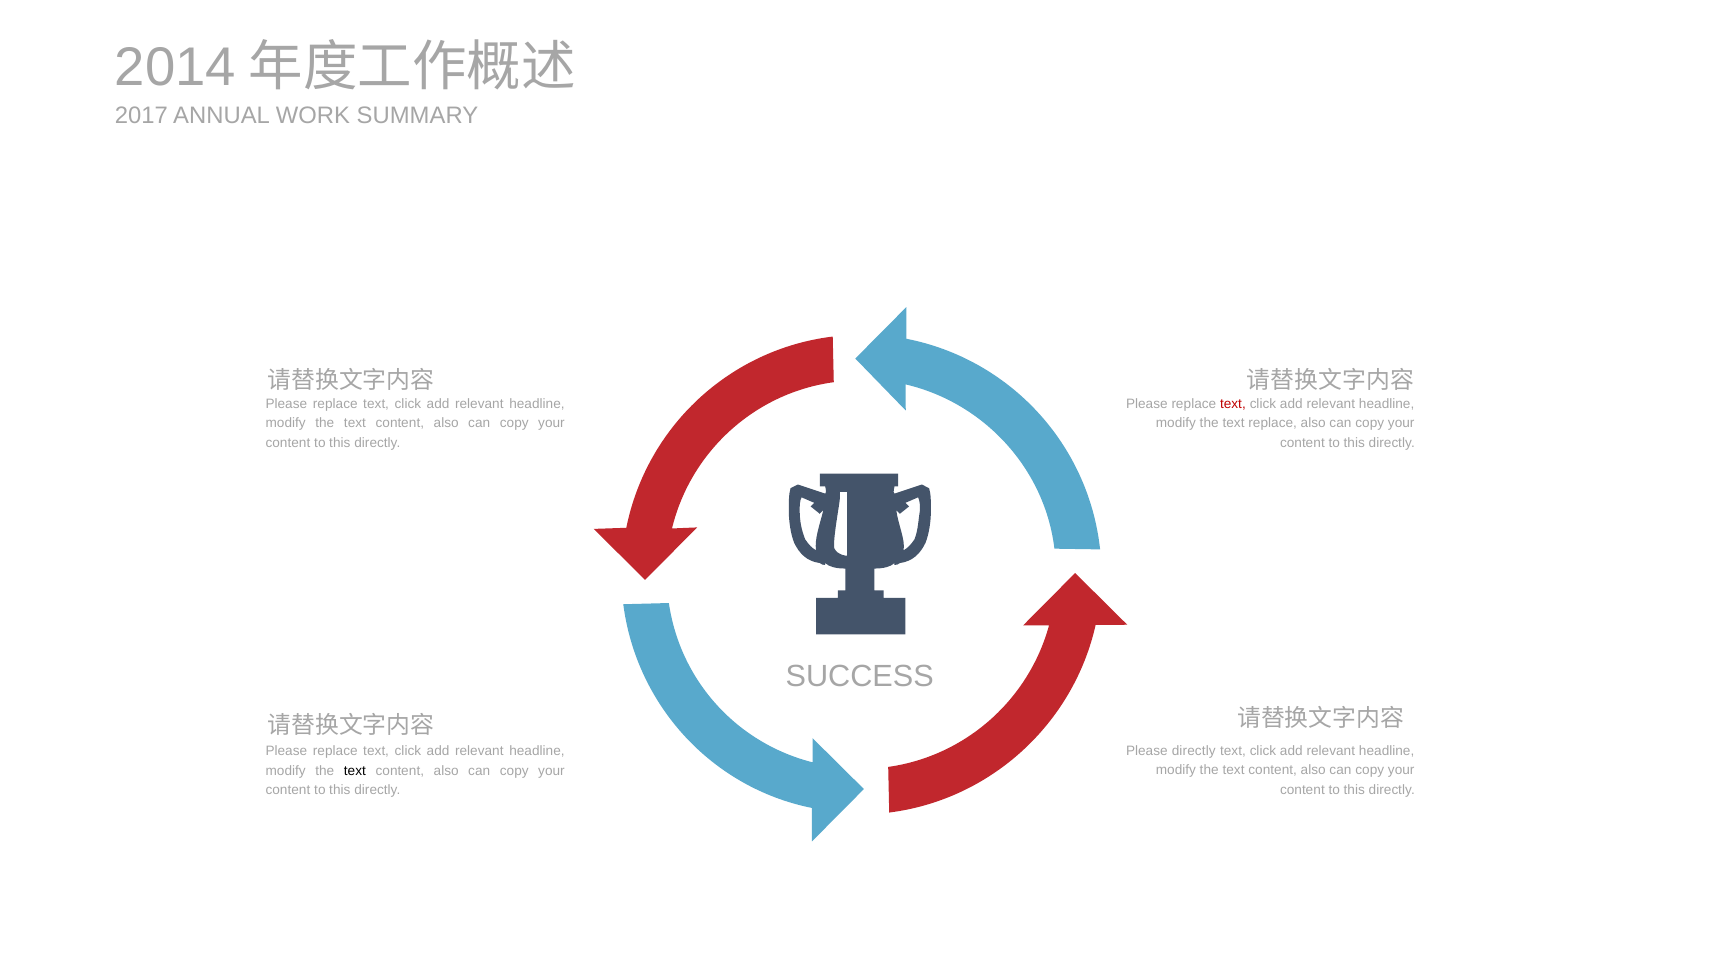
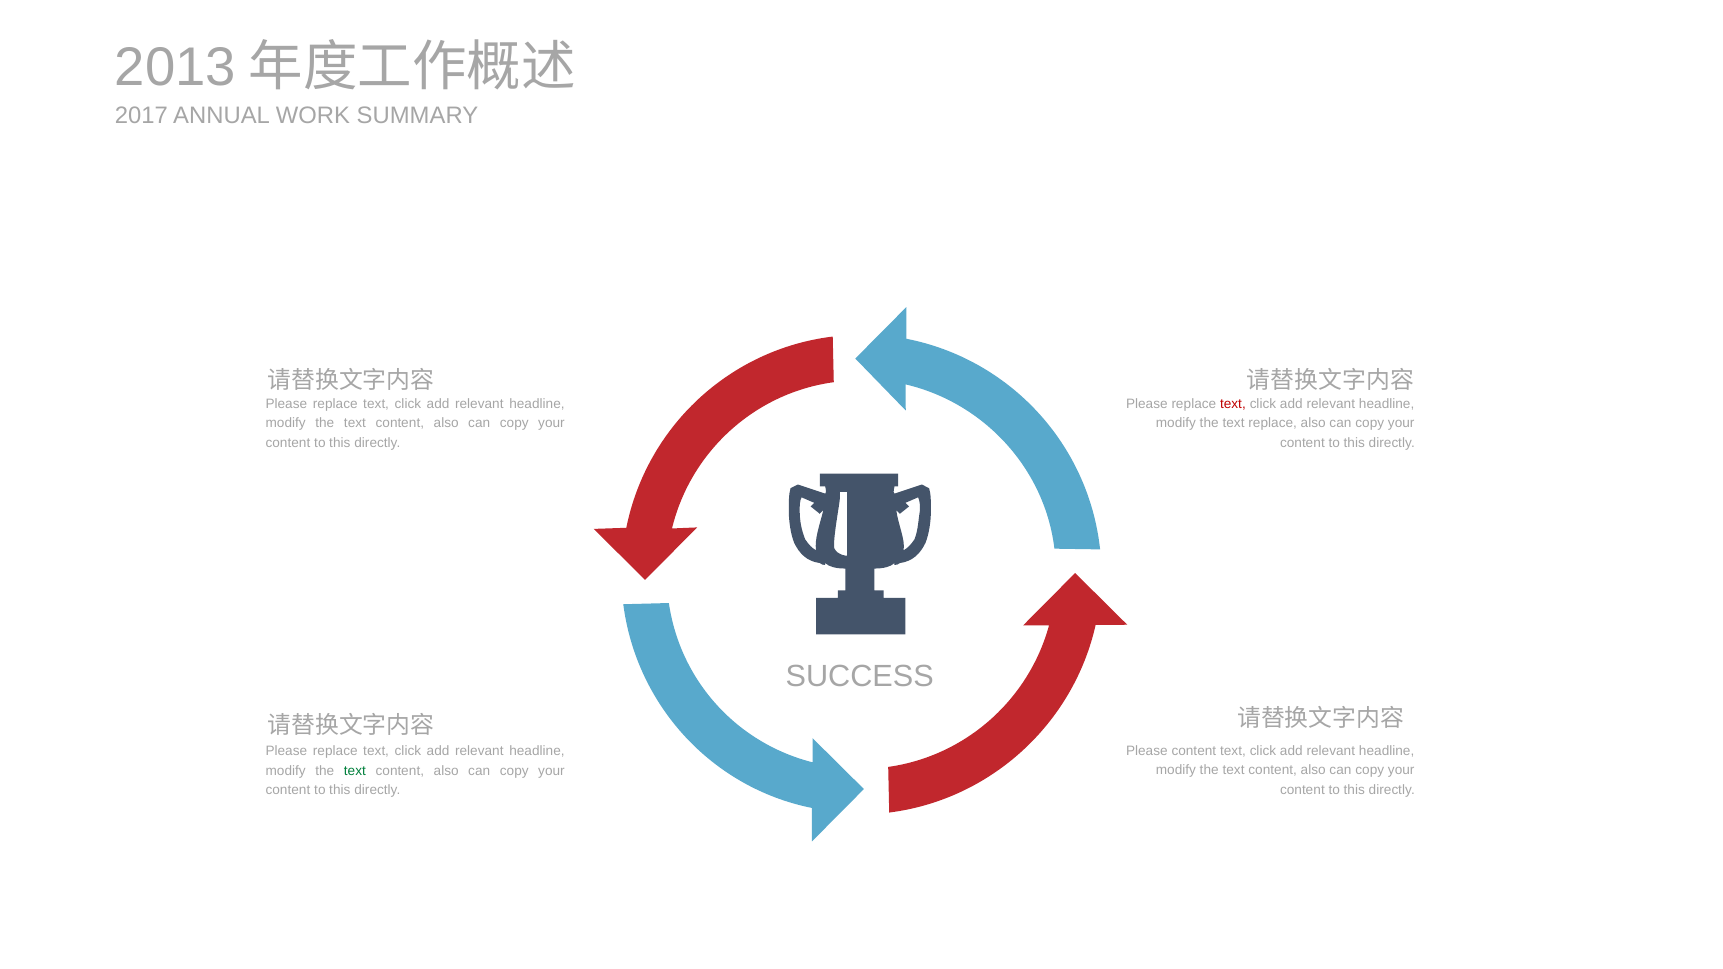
2014: 2014 -> 2013
Please directly: directly -> content
text at (355, 771) colour: black -> green
